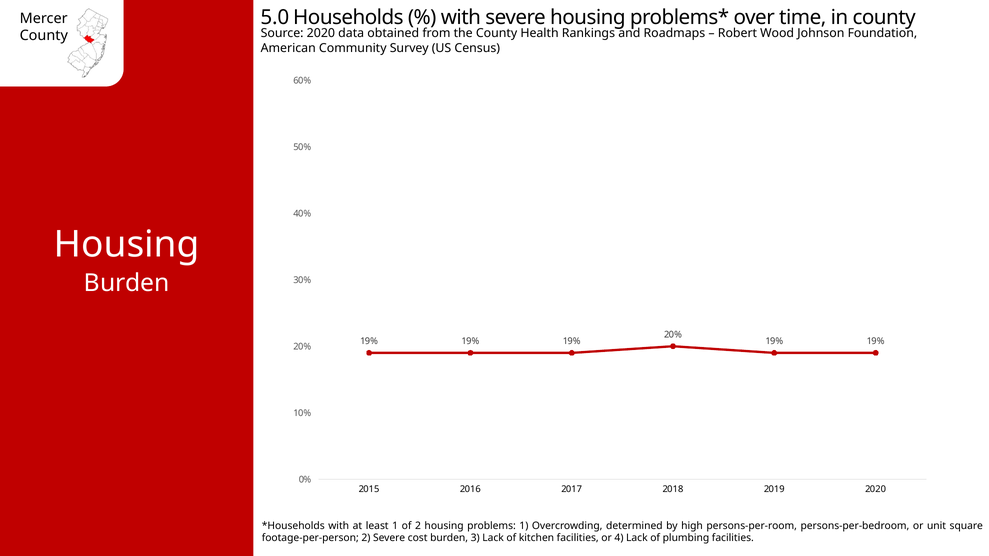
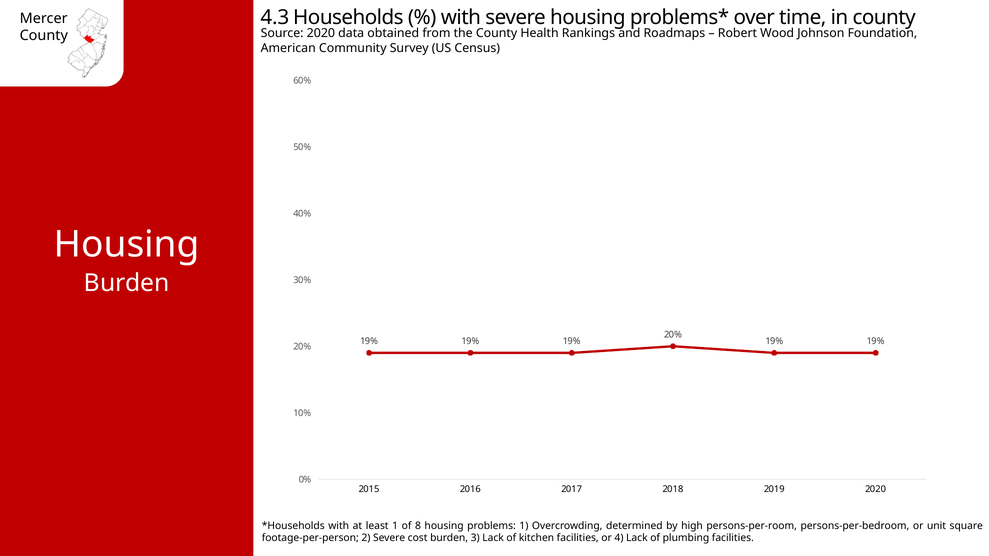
5.0: 5.0 -> 4.3
of 2: 2 -> 8
